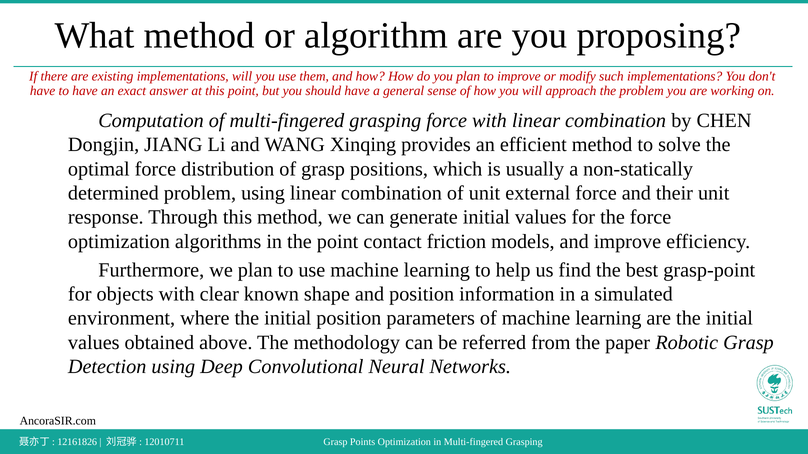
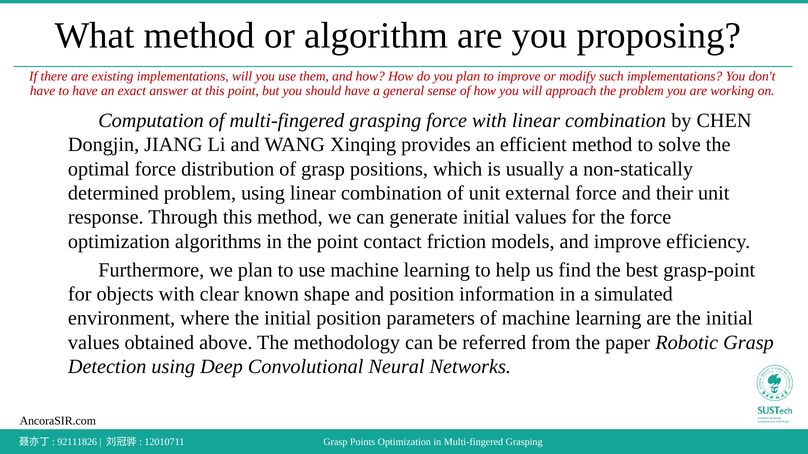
12161826: 12161826 -> 92111826
